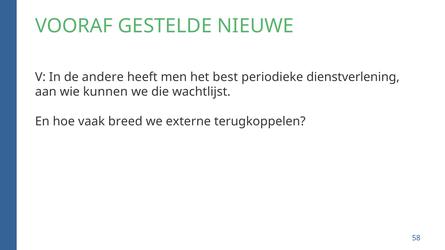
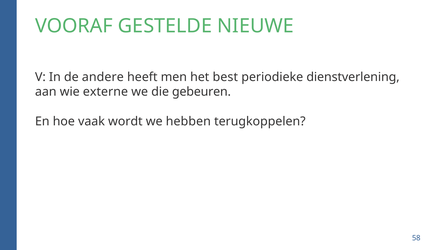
kunnen: kunnen -> externe
wachtlijst: wachtlijst -> gebeuren
breed: breed -> wordt
externe: externe -> hebben
